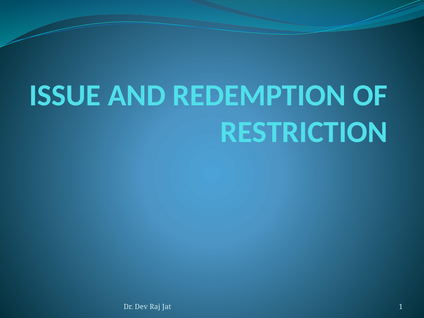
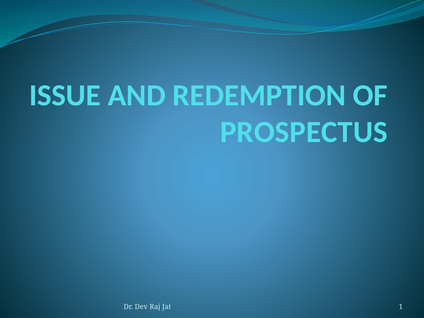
RESTRICTION: RESTRICTION -> PROSPECTUS
